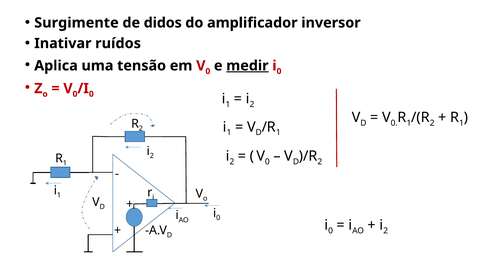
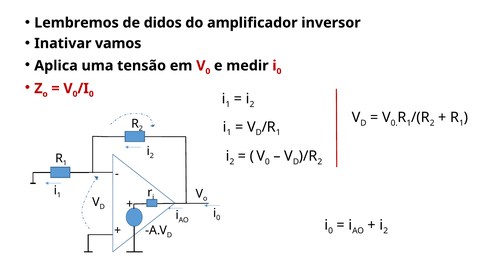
Surgimente: Surgimente -> Lembremos
ruídos: ruídos -> vamos
medir underline: present -> none
